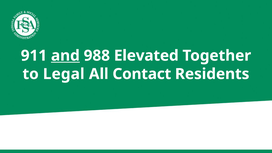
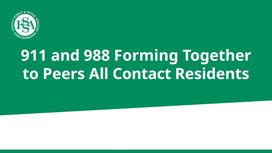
and underline: present -> none
Elevated: Elevated -> Forming
Legal: Legal -> Peers
